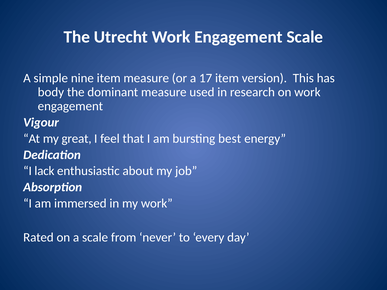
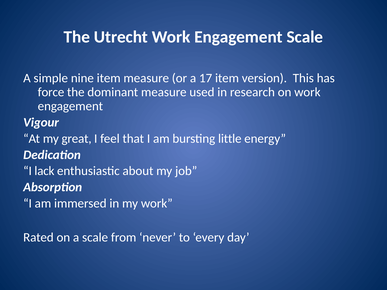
body: body -> force
best: best -> little
